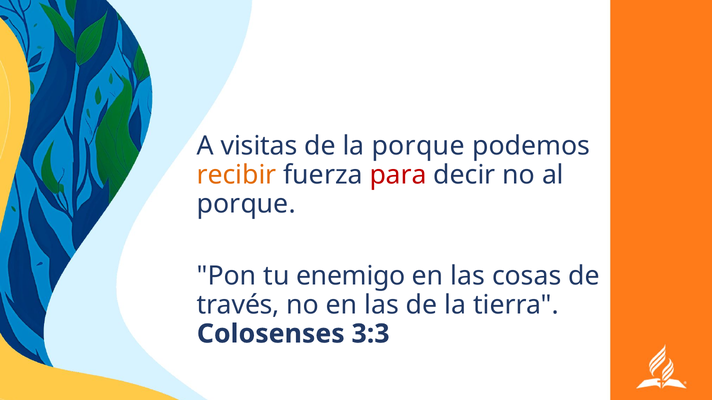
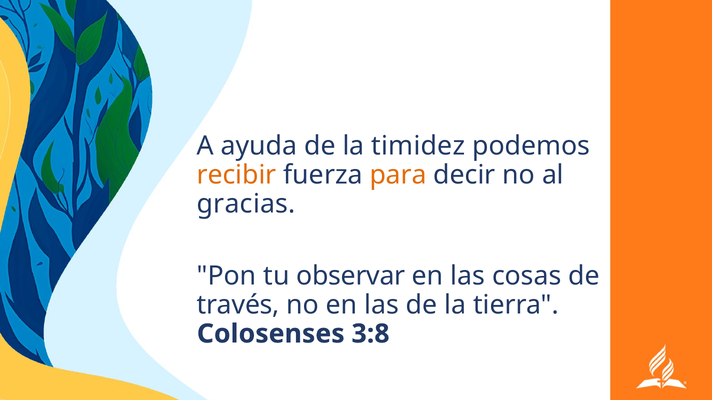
visitas: visitas -> ayuda
la porque: porque -> timidez
para colour: red -> orange
porque at (246, 204): porque -> gracias
enemigo: enemigo -> observar
3:3: 3:3 -> 3:8
